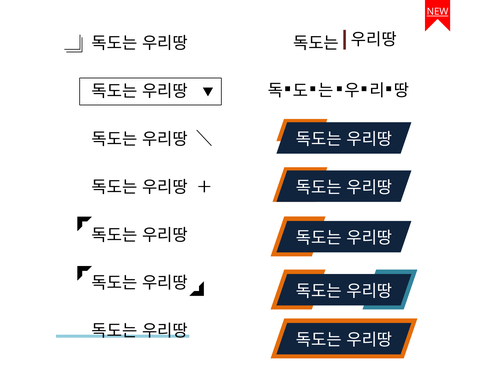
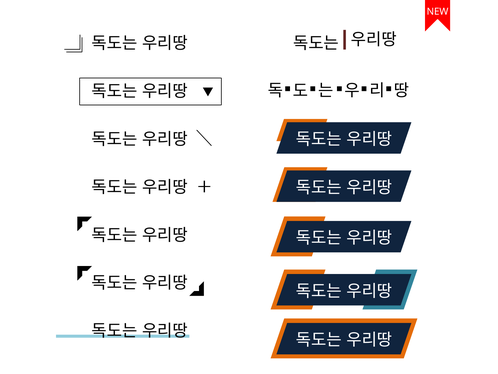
NEW underline: present -> none
